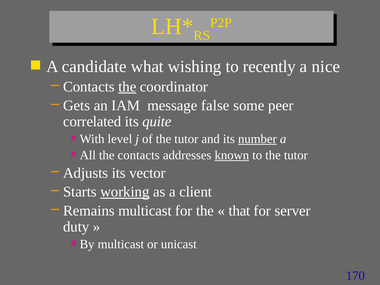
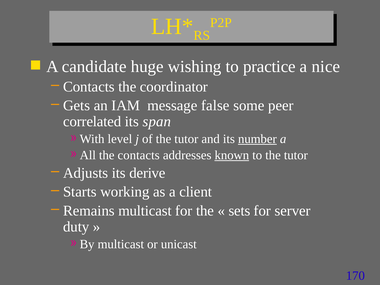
what: what -> huge
recently: recently -> practice
the at (127, 87) underline: present -> none
quite: quite -> span
vector: vector -> derive
working underline: present -> none
that: that -> sets
